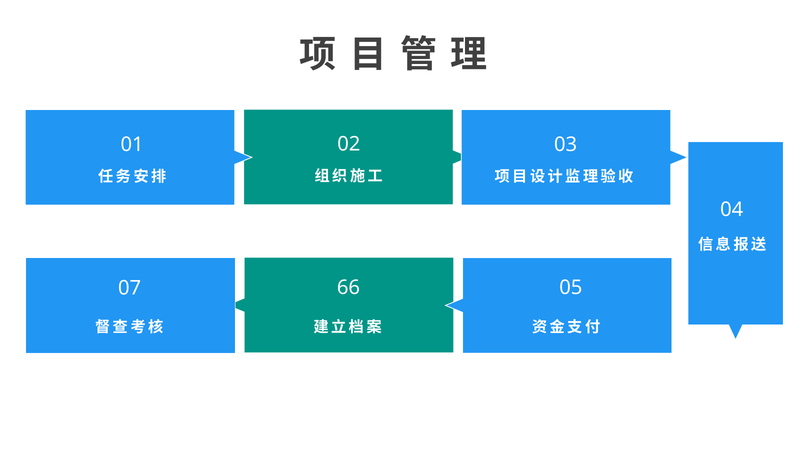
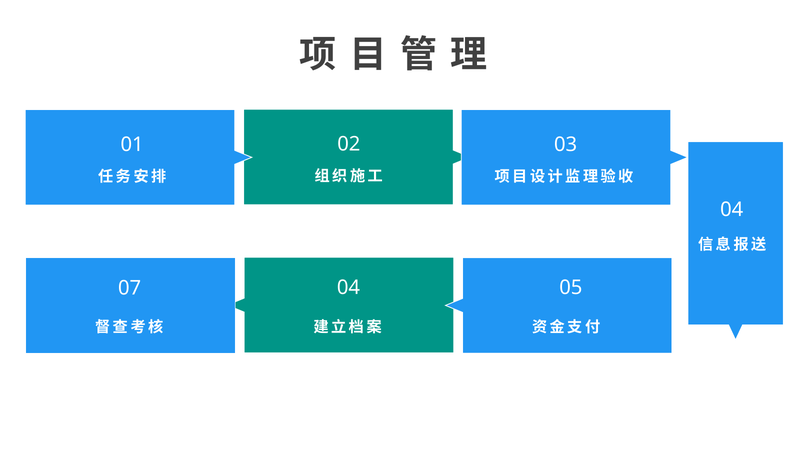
07 66: 66 -> 04
